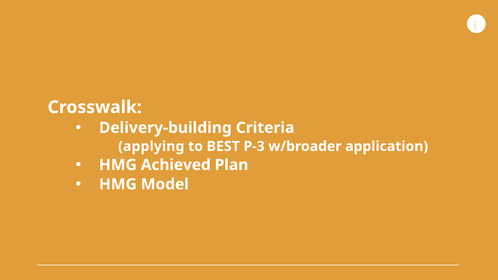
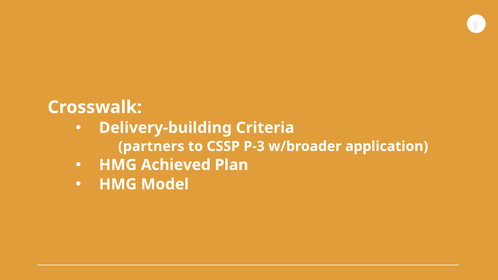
applying: applying -> partners
BEST: BEST -> CSSP
